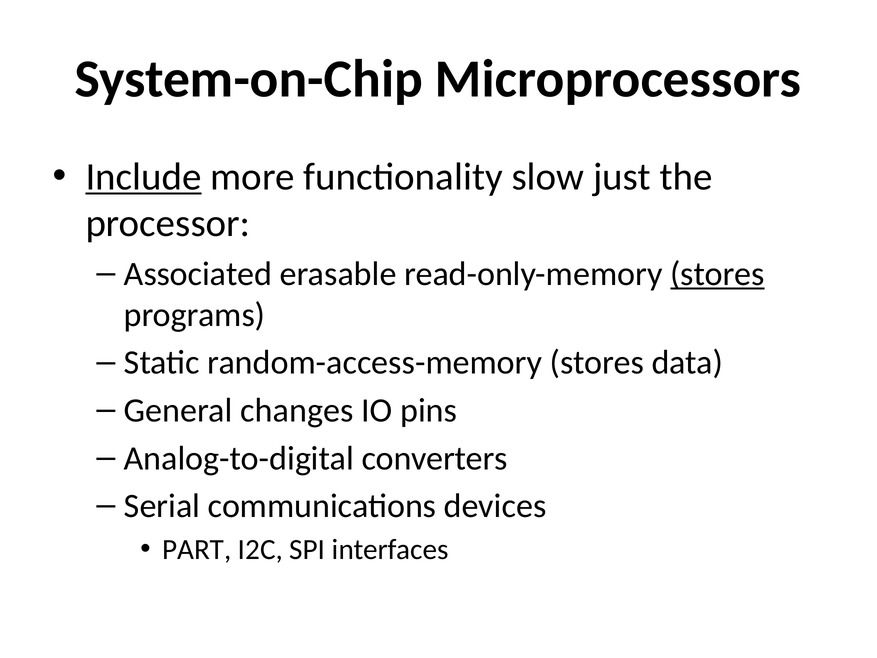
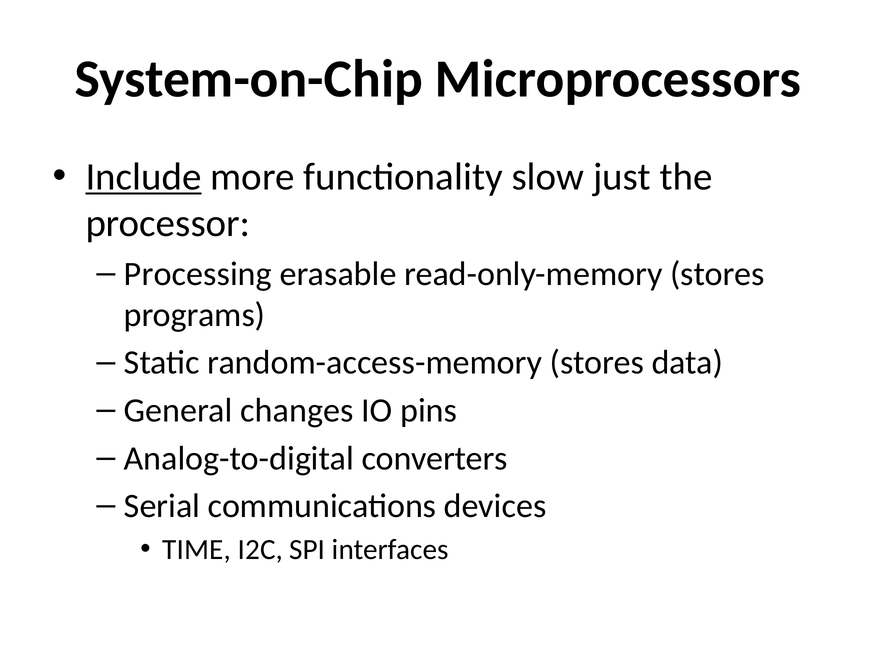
Associated: Associated -> Processing
stores at (717, 274) underline: present -> none
PART: PART -> TIME
